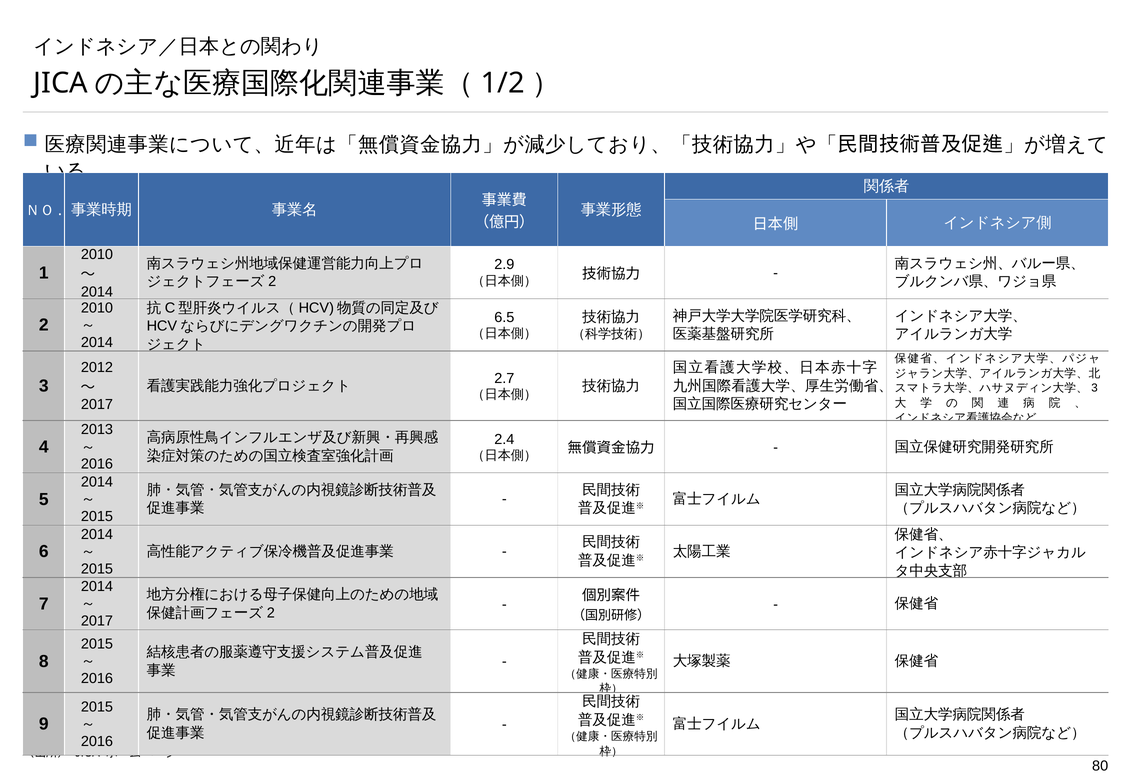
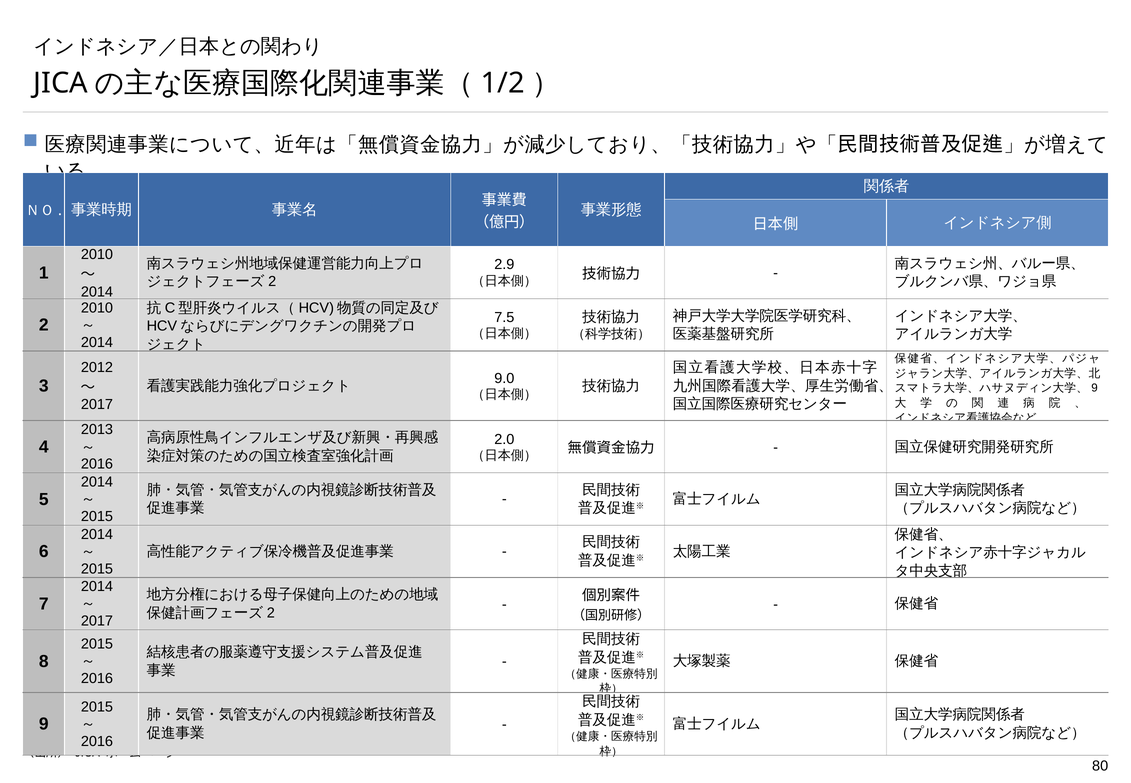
6.5: 6.5 -> 7.5
2.7: 2.7 -> 9.0
3 at (1094, 388): 3 -> 9
2.4: 2.4 -> 2.0
